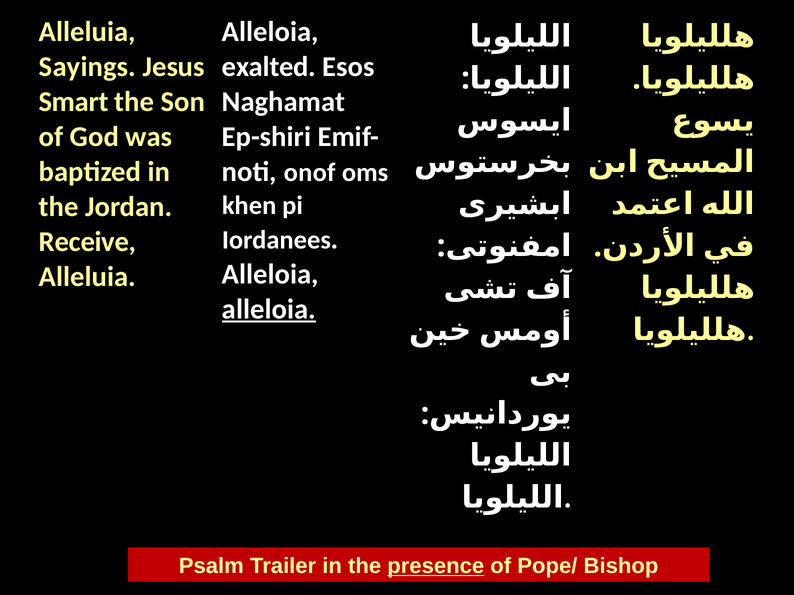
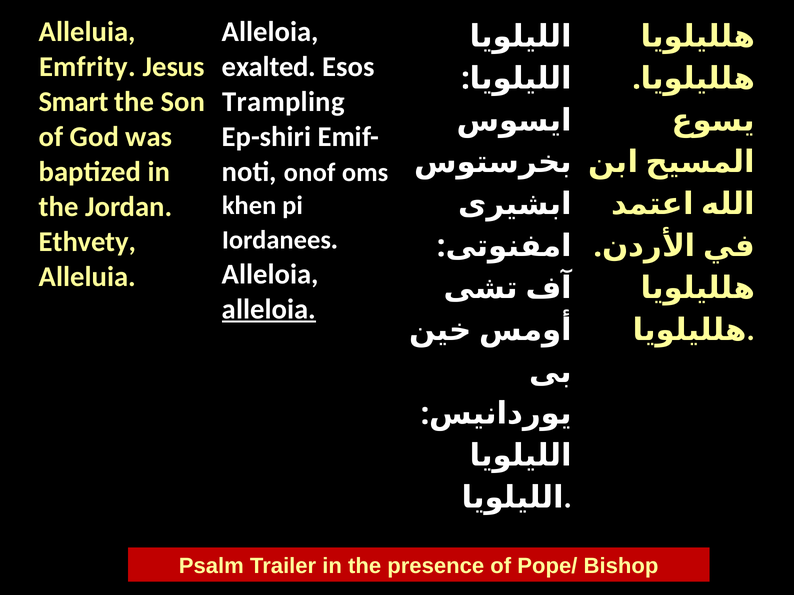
Sayings: Sayings -> Emfrity
Naghamat: Naghamat -> Trampling
Receive: Receive -> Ethvety
presence underline: present -> none
